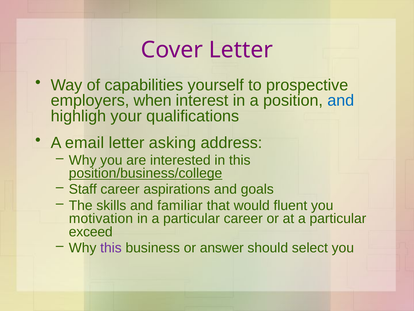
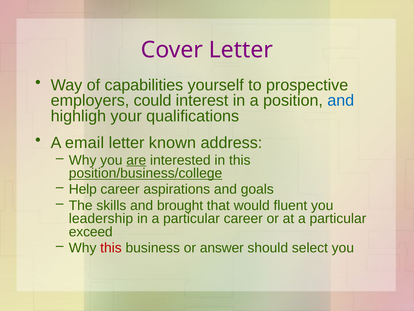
when: when -> could
asking: asking -> known
are underline: none -> present
Staff: Staff -> Help
familiar: familiar -> brought
motivation: motivation -> leadership
this at (111, 248) colour: purple -> red
